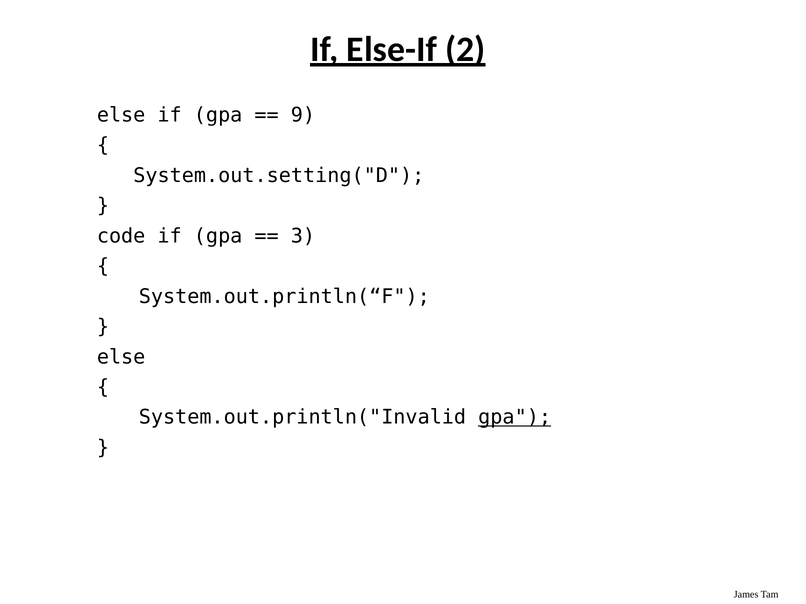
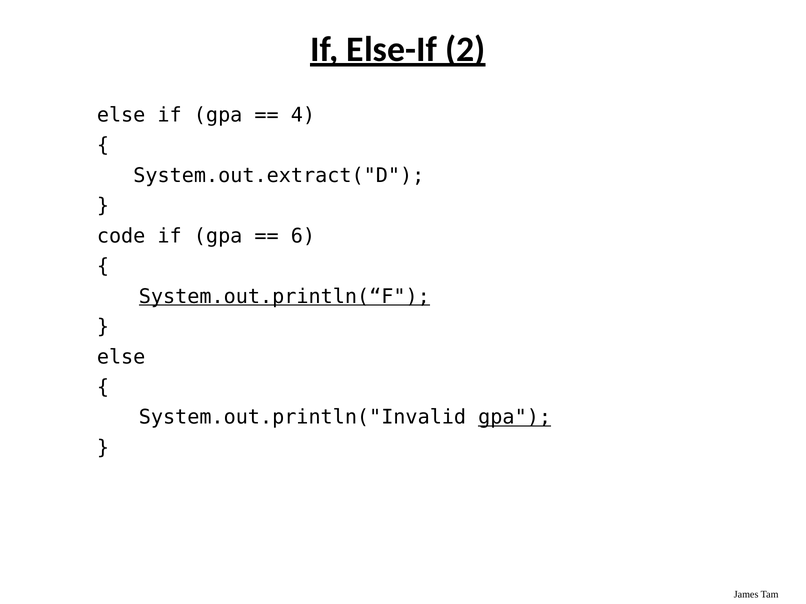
9: 9 -> 4
System.out.setting("D: System.out.setting("D -> System.out.extract("D
3: 3 -> 6
System.out.println(“F underline: none -> present
